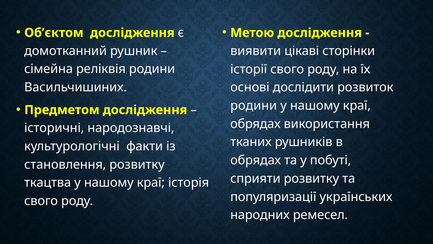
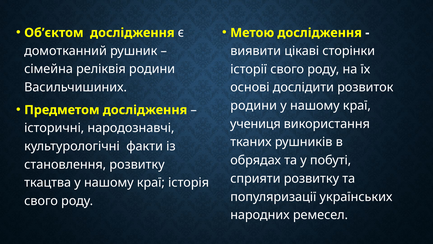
обрядах at (255, 124): обрядах -> учениця
